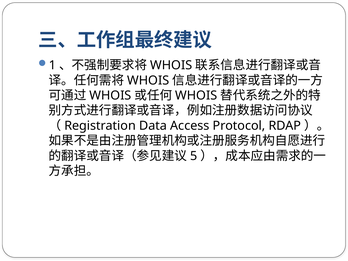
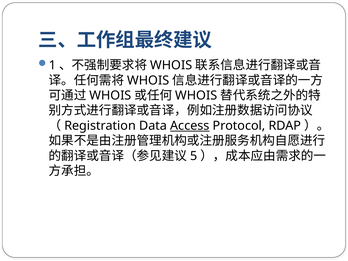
Access underline: none -> present
